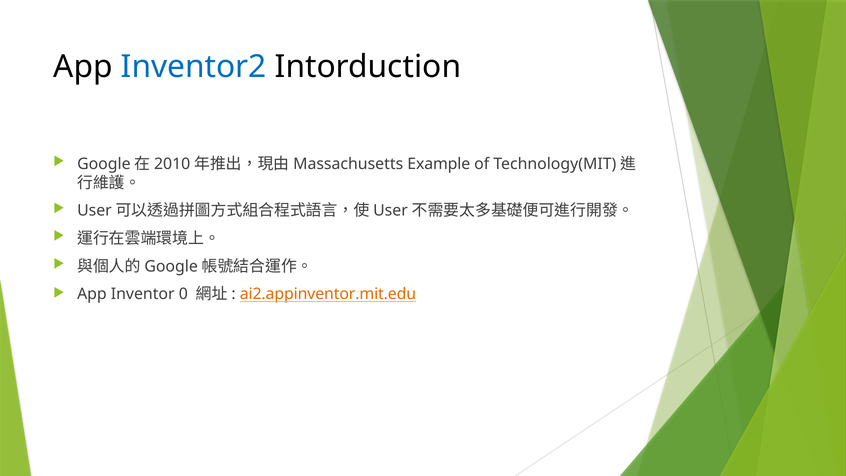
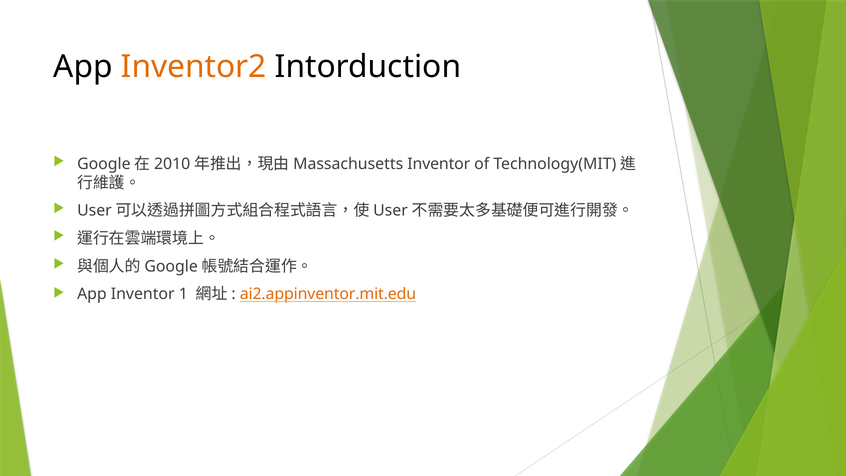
Inventor2 colour: blue -> orange
Example at (439, 164): Example -> Inventor
0: 0 -> 1
